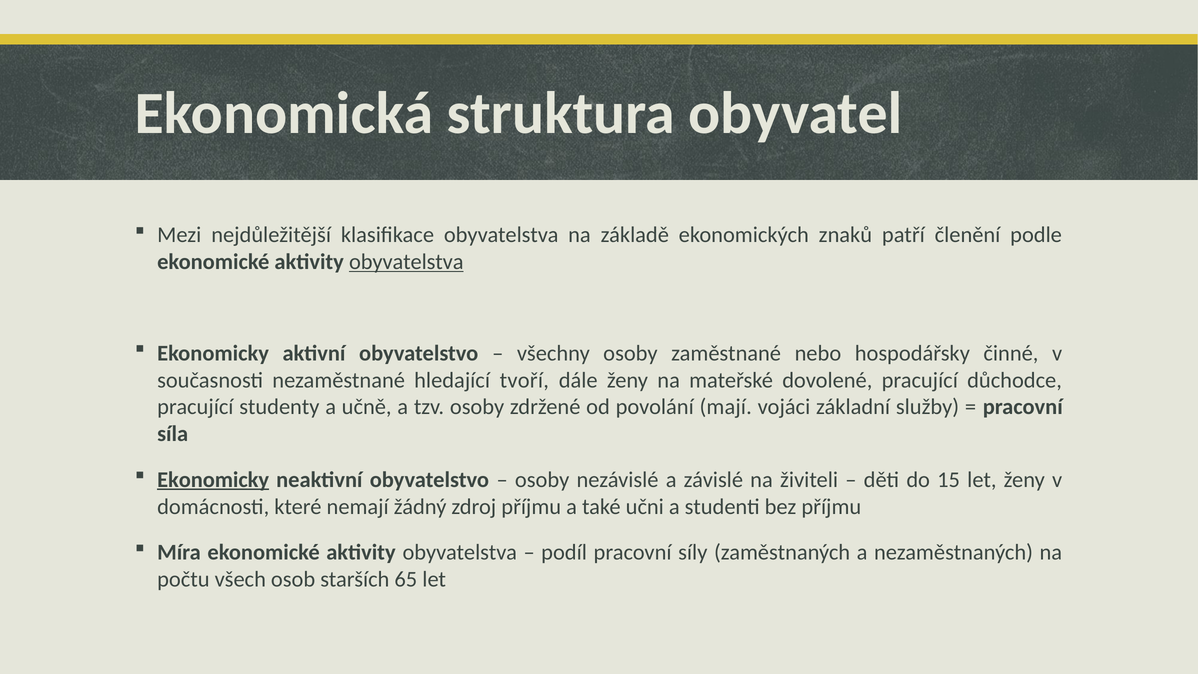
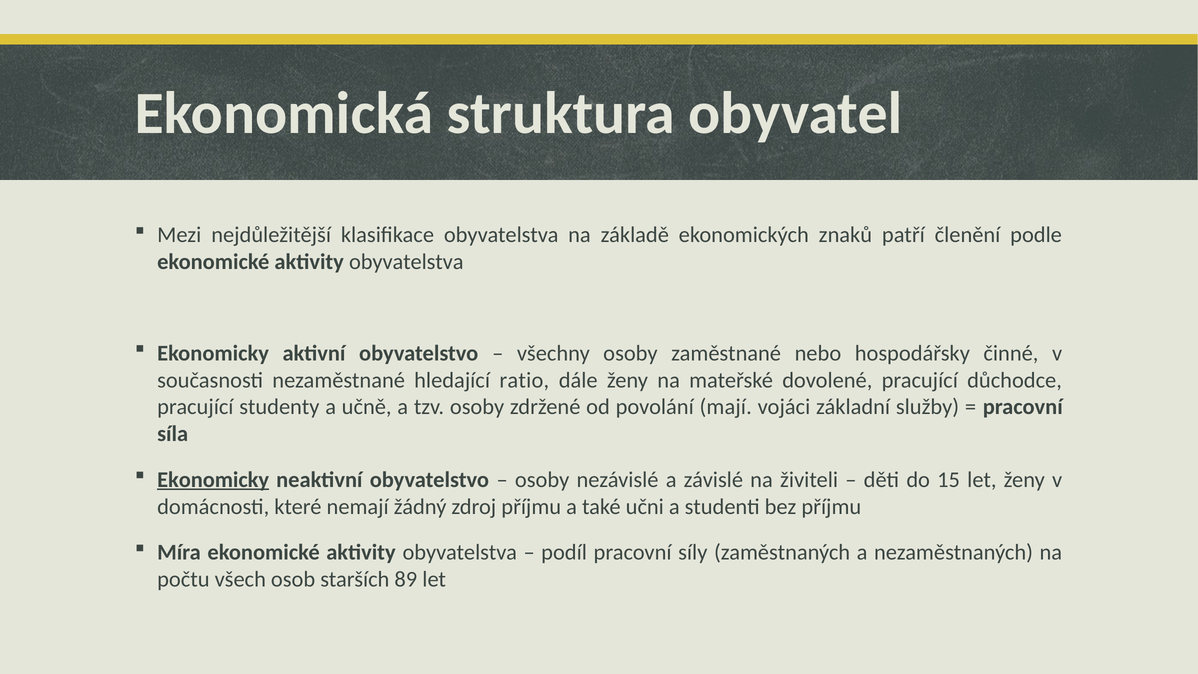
obyvatelstva at (406, 262) underline: present -> none
tvoří: tvoří -> ratio
65: 65 -> 89
